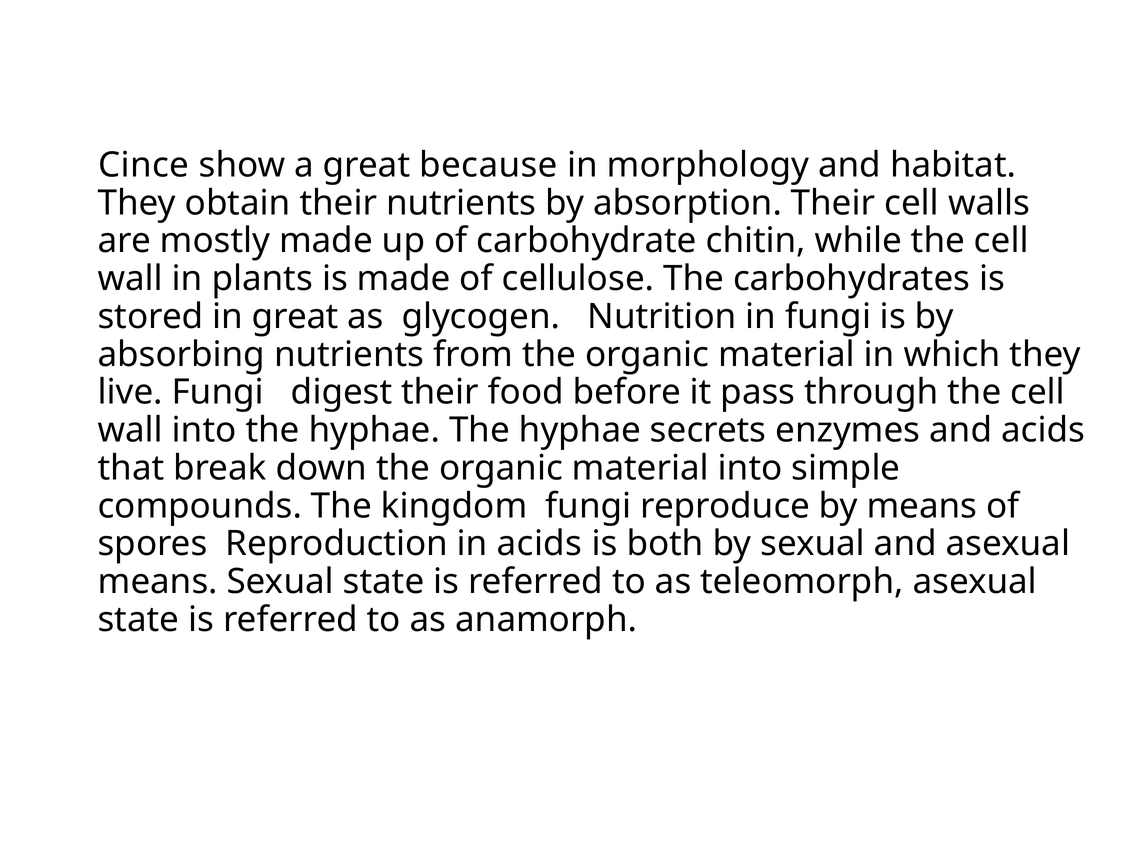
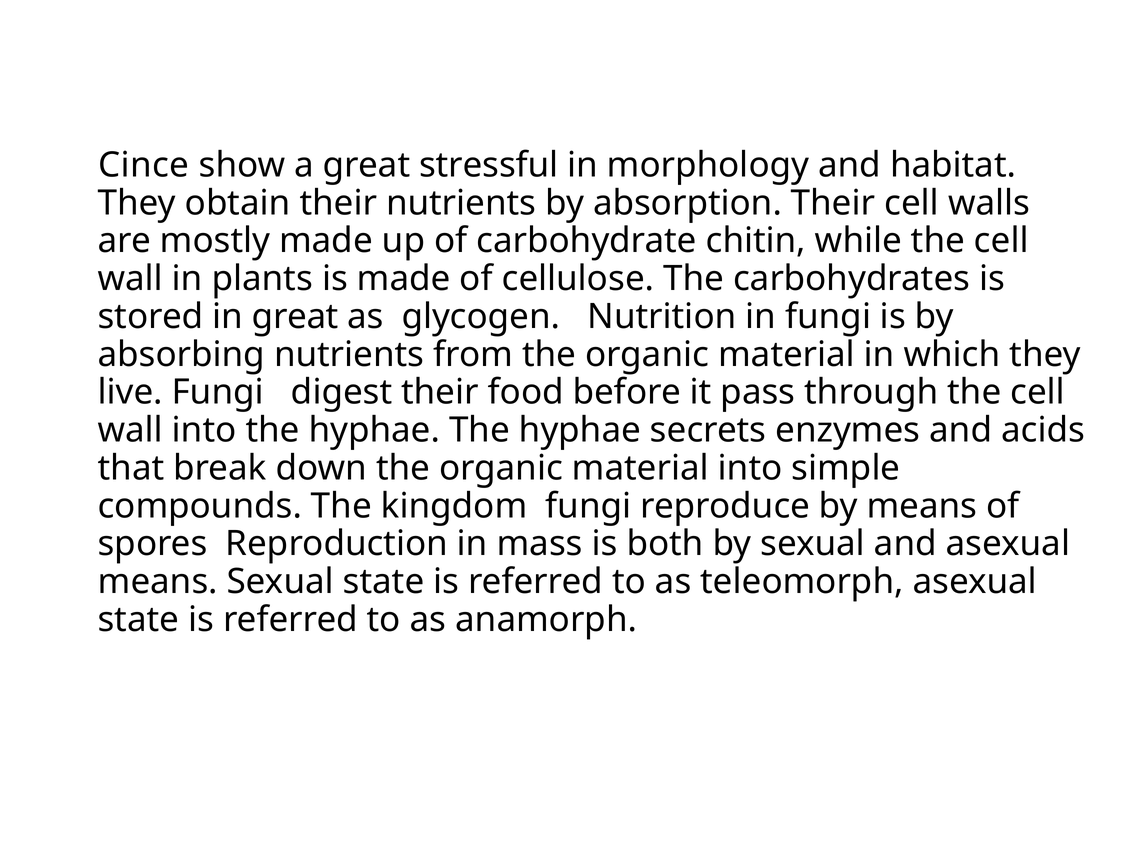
because: because -> stressful
in acids: acids -> mass
